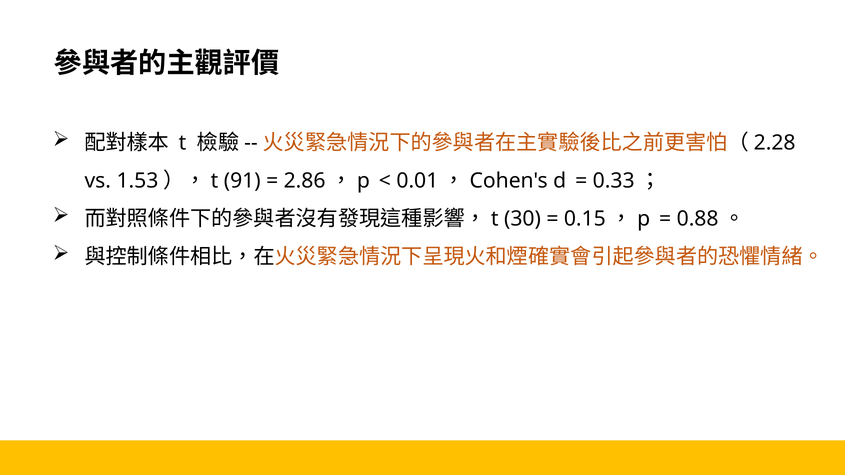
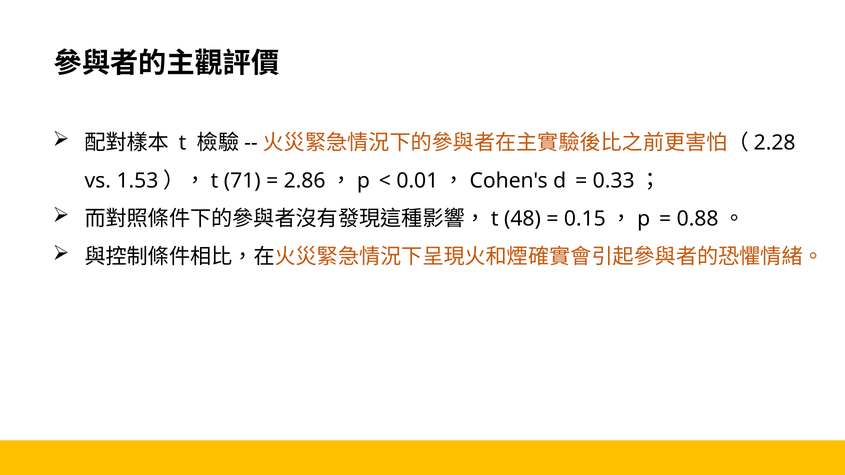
91: 91 -> 71
30: 30 -> 48
